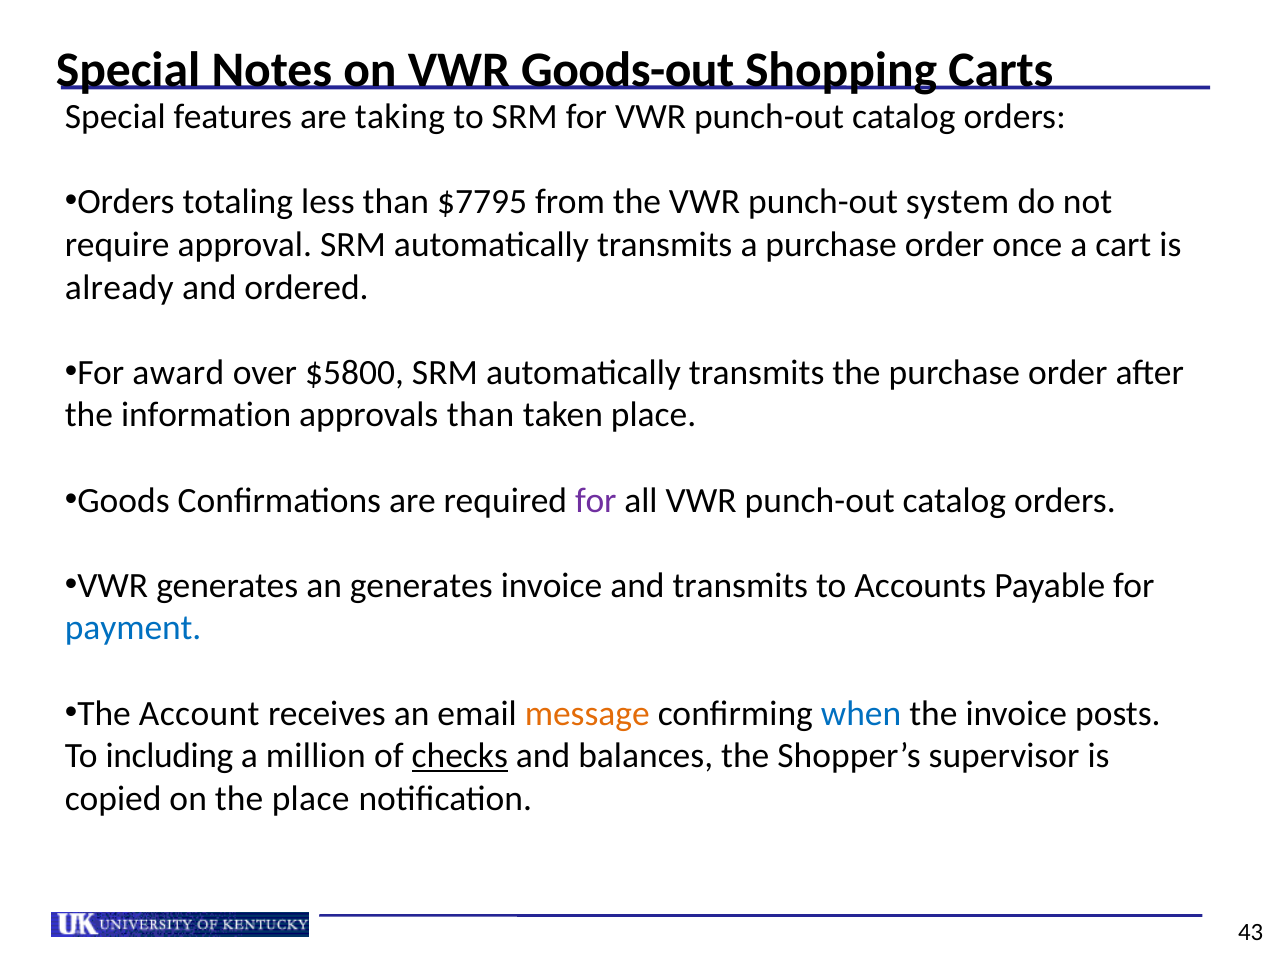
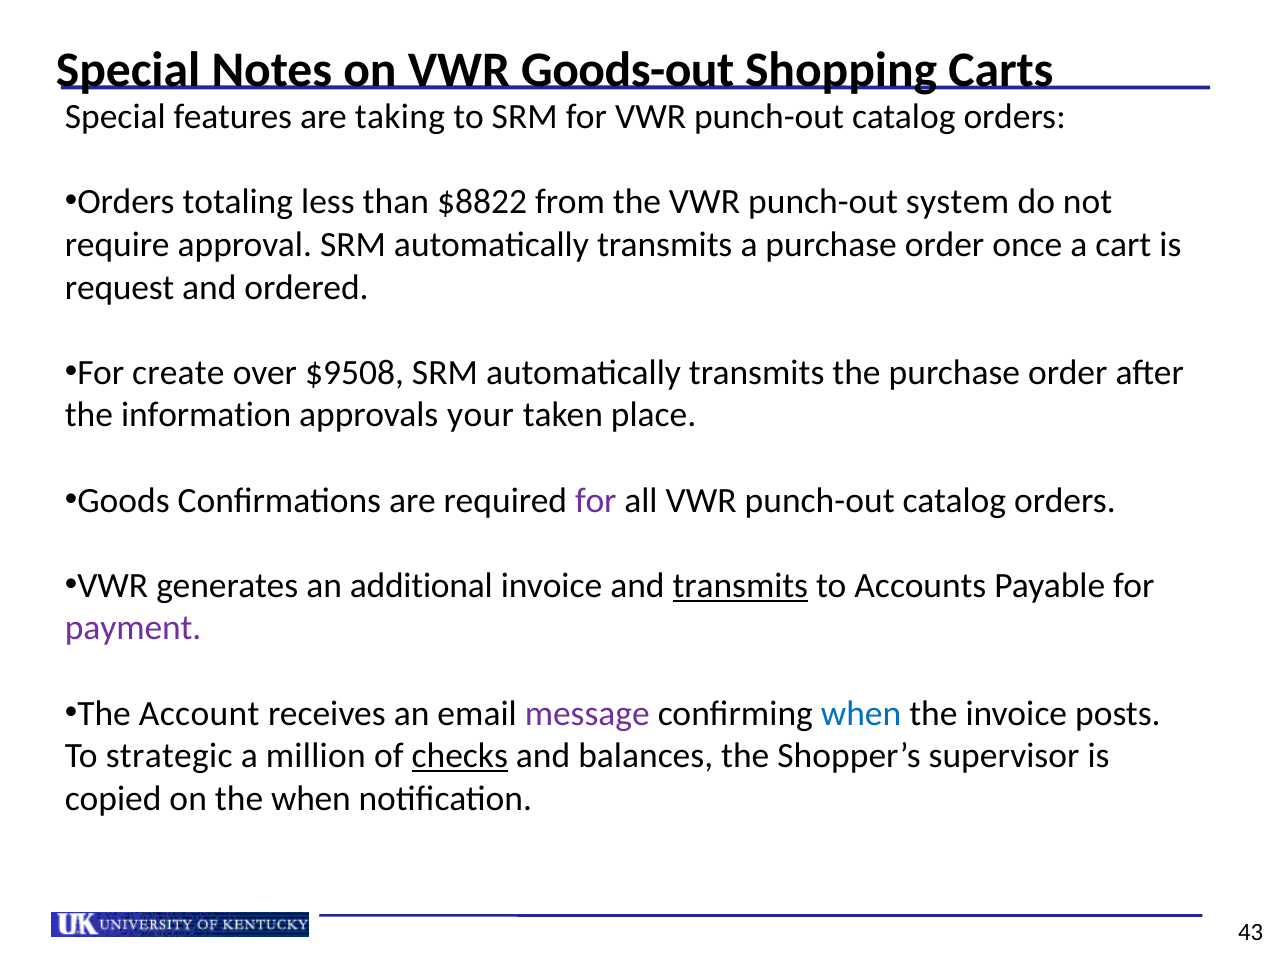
$7795: $7795 -> $8822
already: already -> request
award: award -> create
$5800: $5800 -> $9508
approvals than: than -> your
an generates: generates -> additional
transmits at (740, 585) underline: none -> present
payment colour: blue -> purple
message colour: orange -> purple
including: including -> strategic
the place: place -> when
